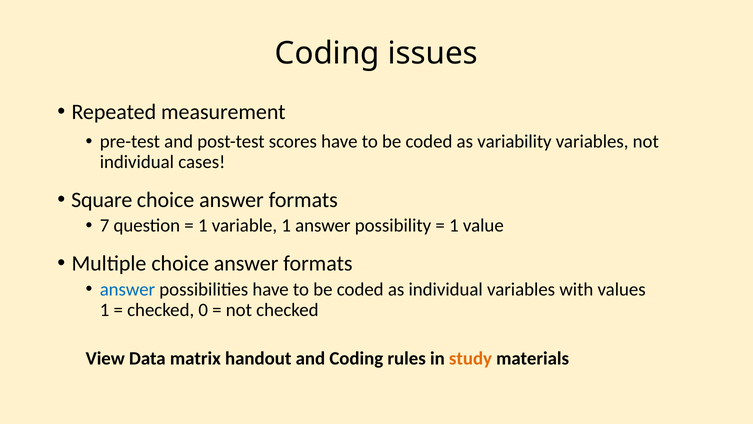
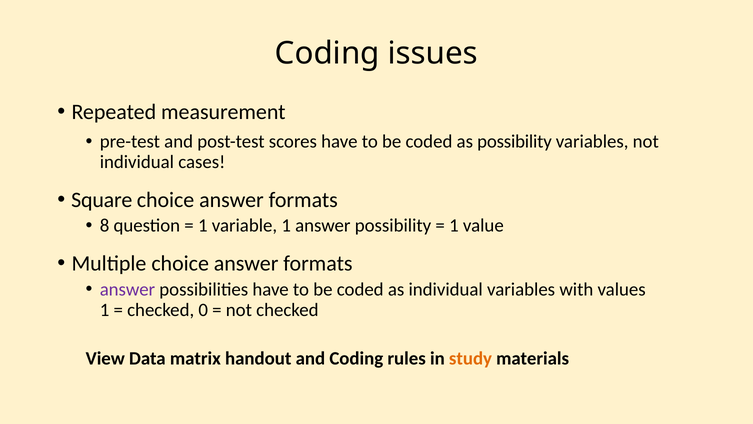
as variability: variability -> possibility
7: 7 -> 8
answer at (127, 289) colour: blue -> purple
